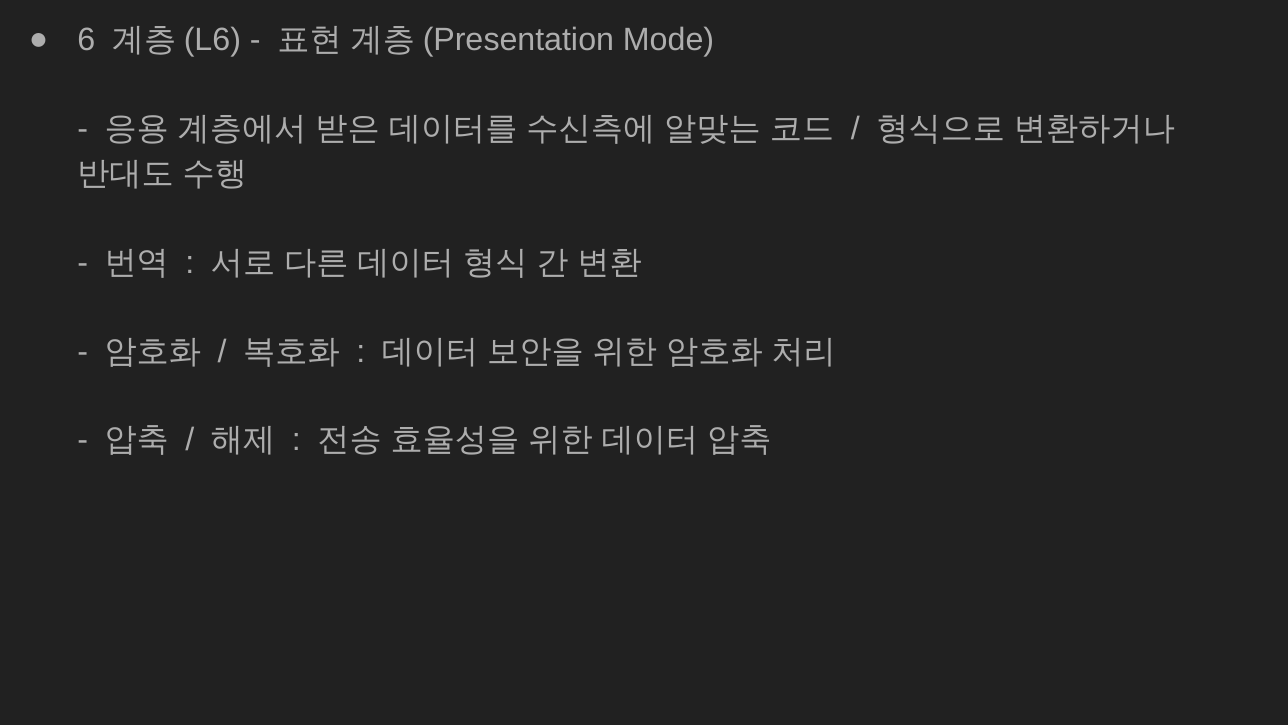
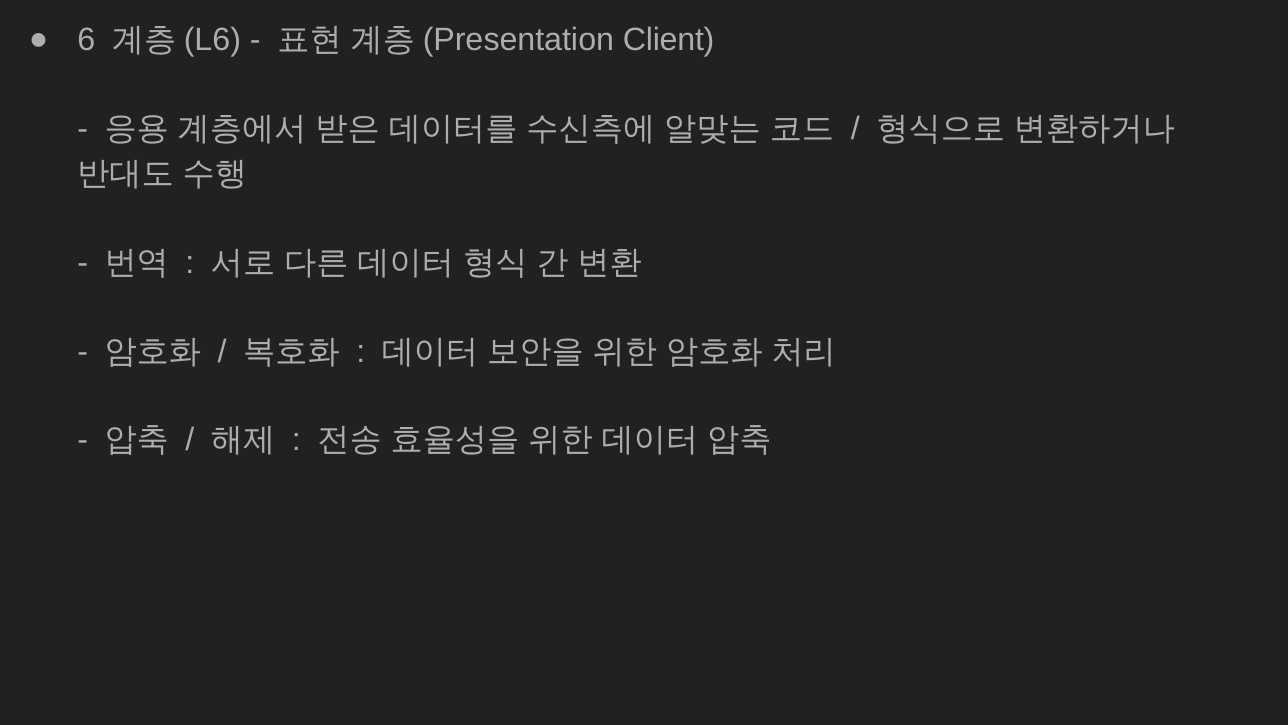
Mode: Mode -> Client
